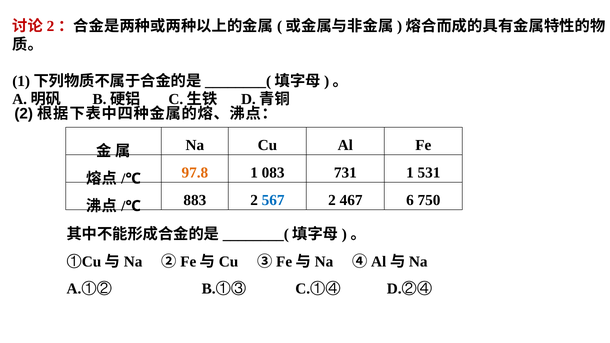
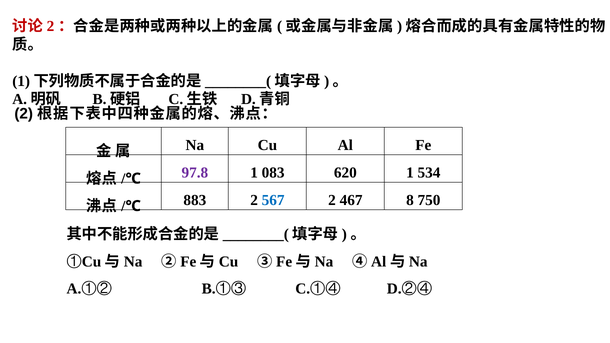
97.8 colour: orange -> purple
731: 731 -> 620
531: 531 -> 534
6: 6 -> 8
